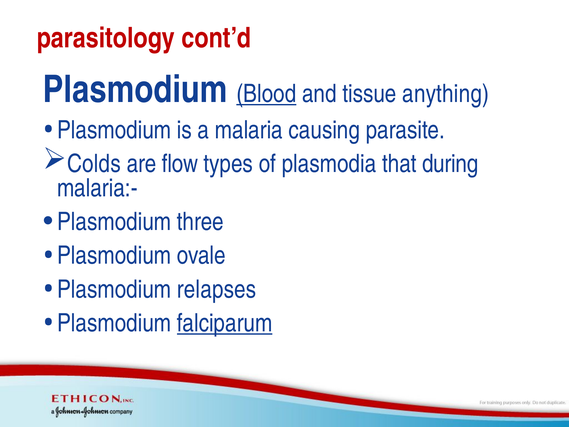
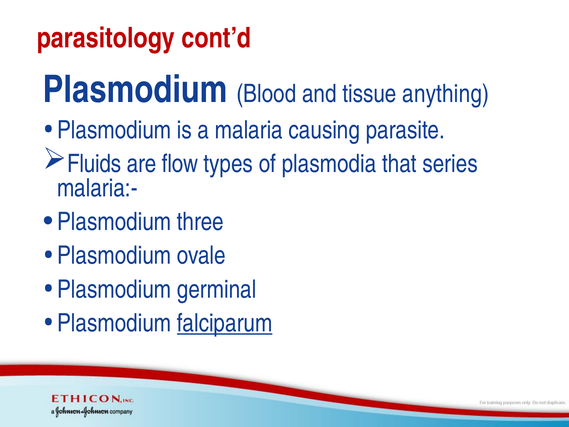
Blood underline: present -> none
Colds: Colds -> Fluids
during: during -> series
relapses: relapses -> germinal
